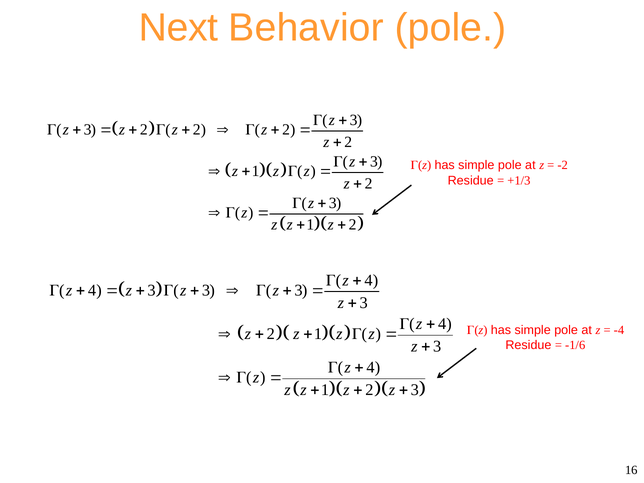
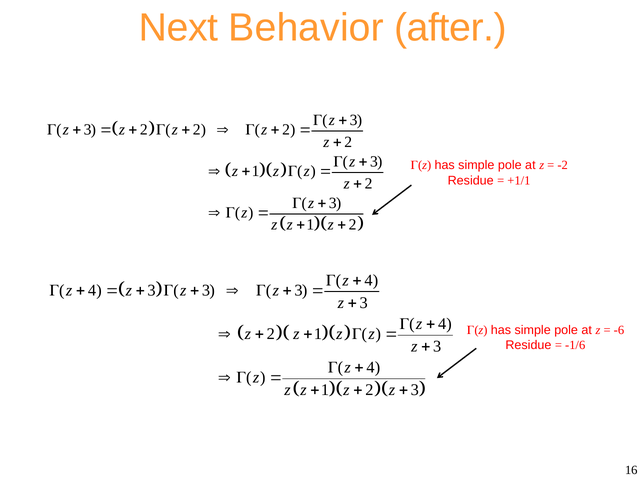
Behavior pole: pole -> after
+1/3: +1/3 -> +1/1
-4: -4 -> -6
